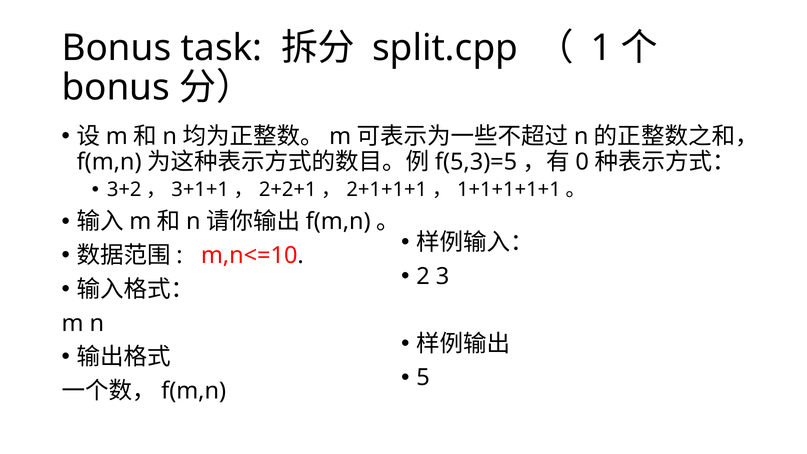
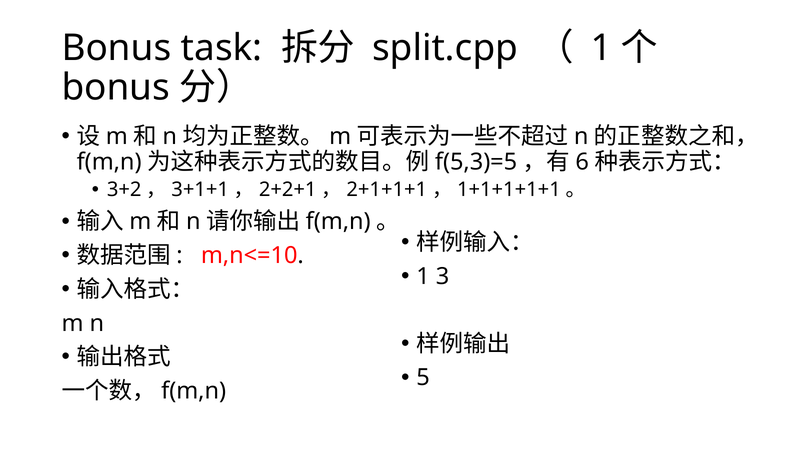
0: 0 -> 6
2 at (423, 276): 2 -> 1
